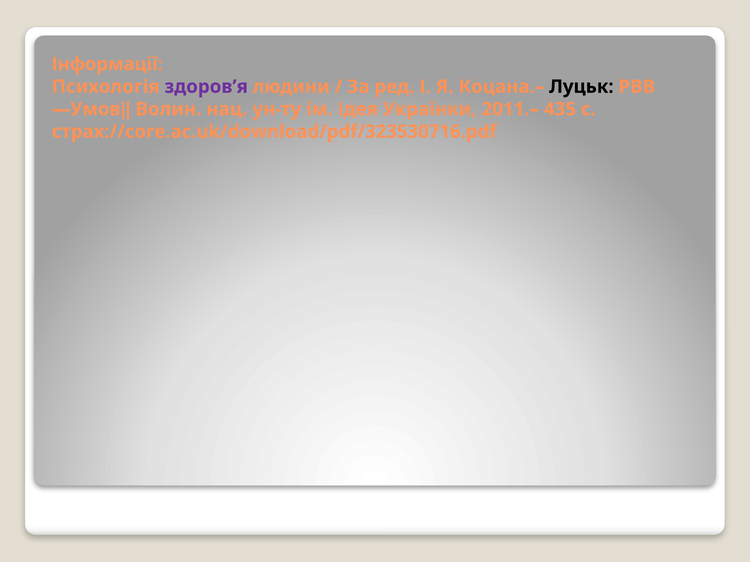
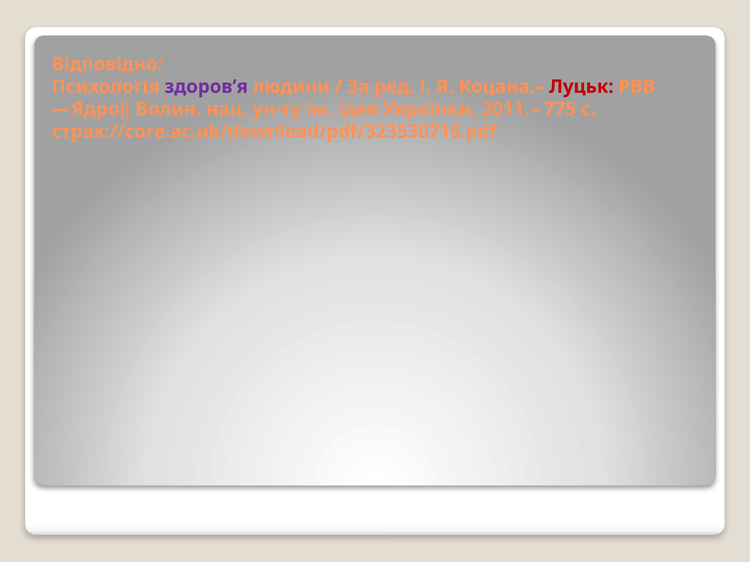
Інформації: Інформації -> Відповідно
Луцьк colour: black -> red
―Умов‖: ―Умов‖ -> ―Ядро‖
435: 435 -> 775
